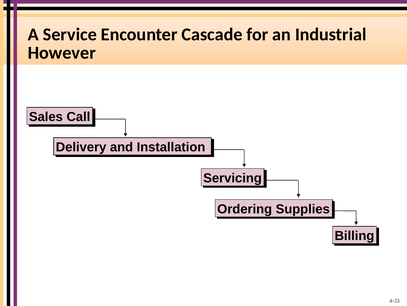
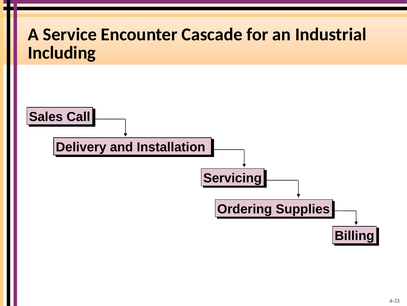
However: However -> Including
